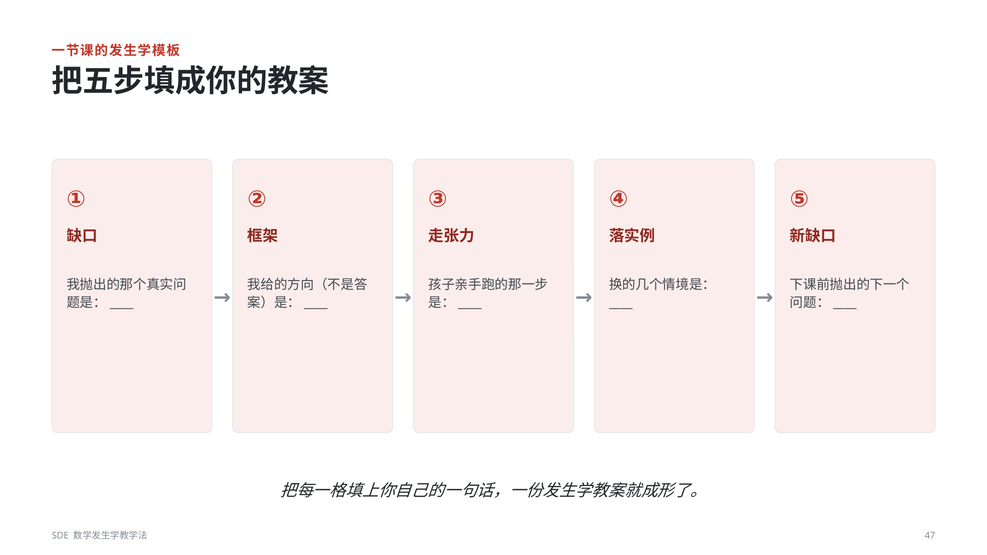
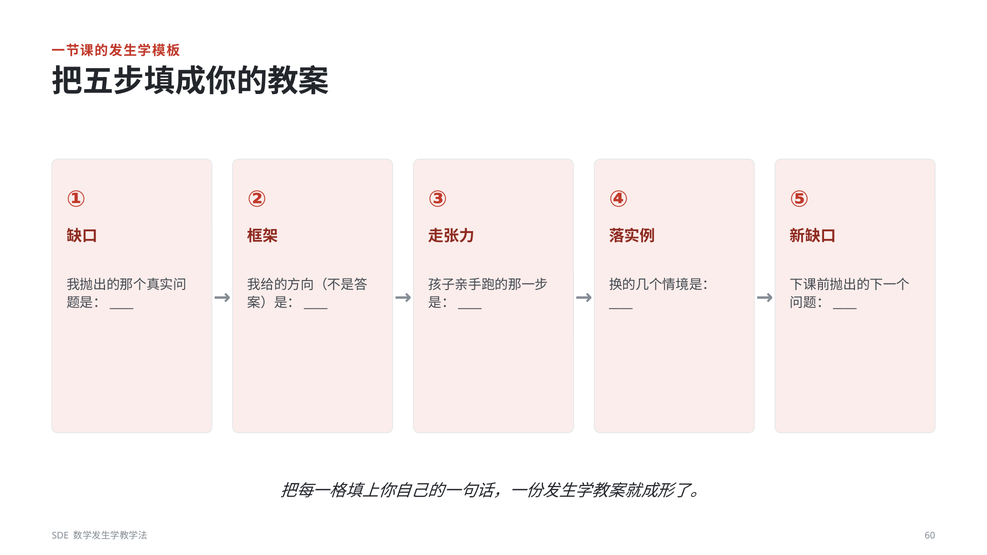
47: 47 -> 60
